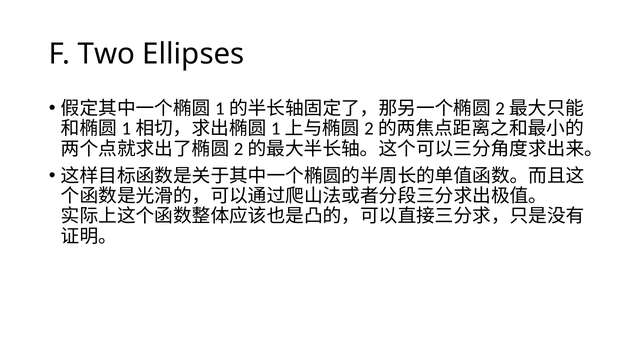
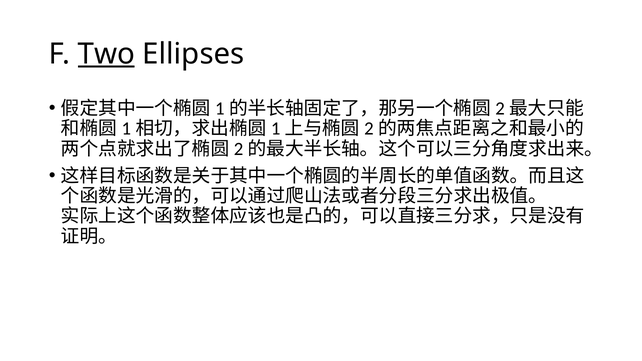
Two underline: none -> present
